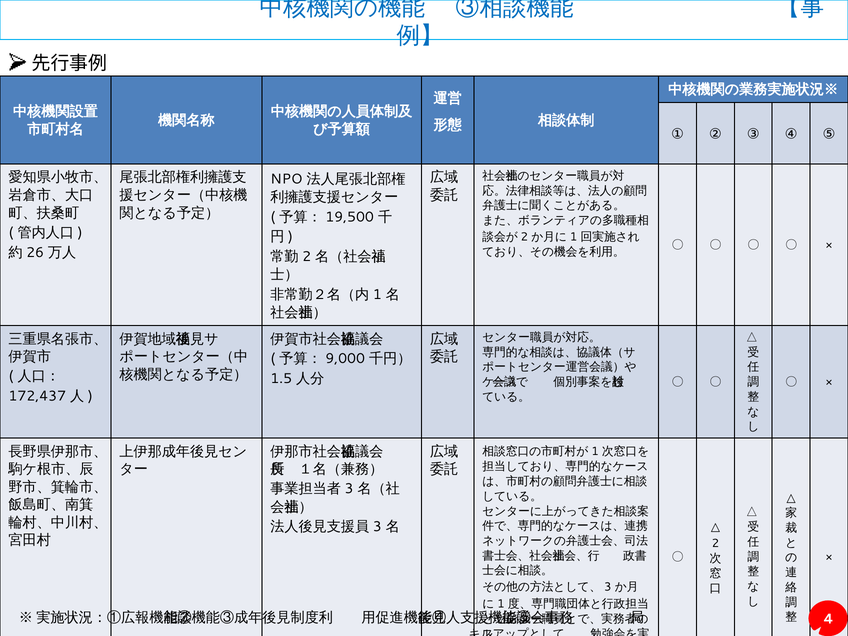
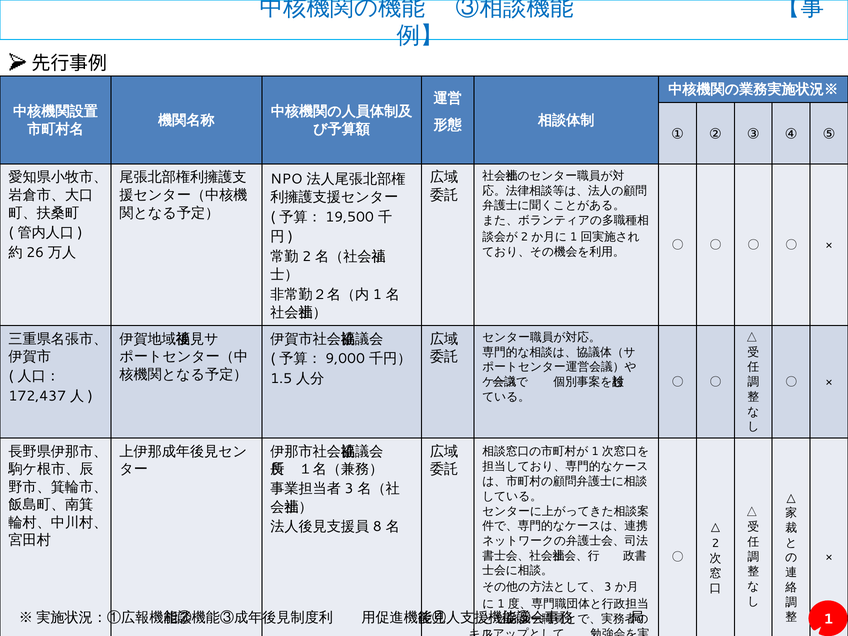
3 at (377, 527): 3 -> 8
4 at (829, 619): 4 -> 1
